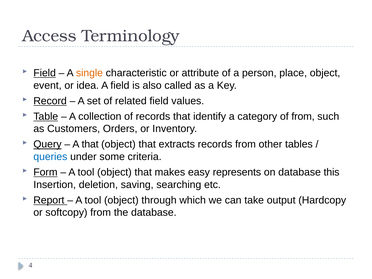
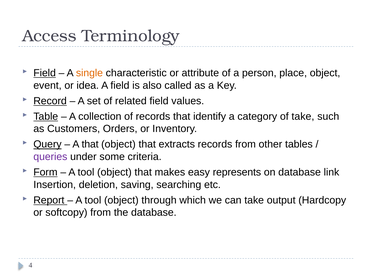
of from: from -> take
queries colour: blue -> purple
this: this -> link
